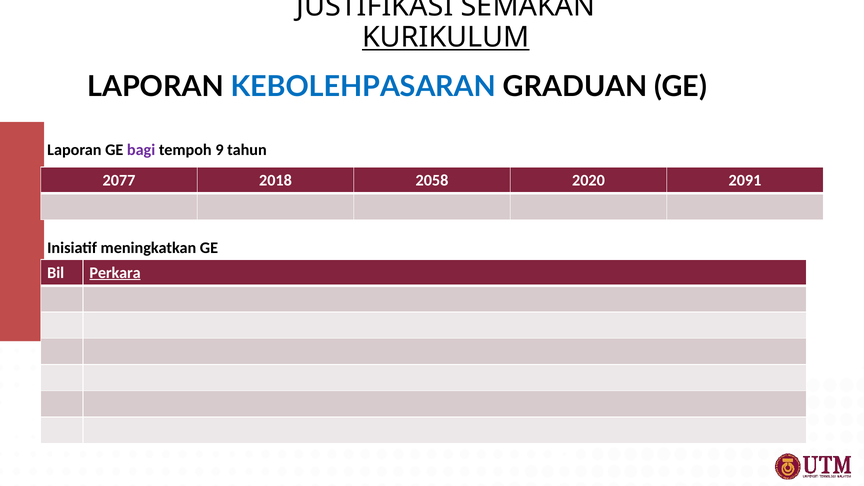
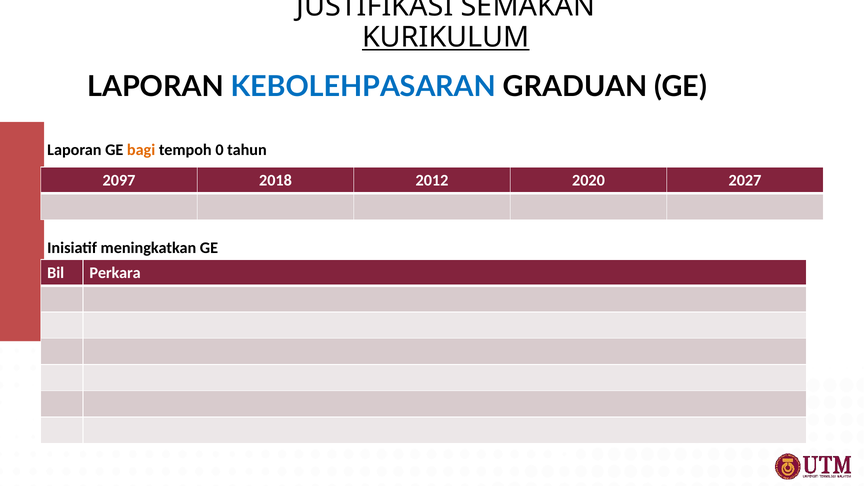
bagi colour: purple -> orange
9: 9 -> 0
2077: 2077 -> 2097
2058: 2058 -> 2012
2091: 2091 -> 2027
Perkara underline: present -> none
